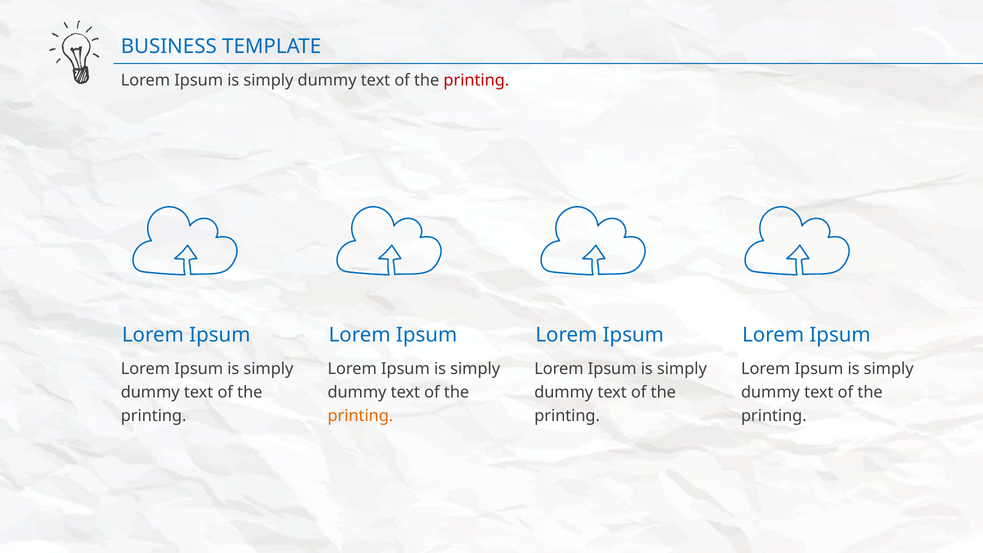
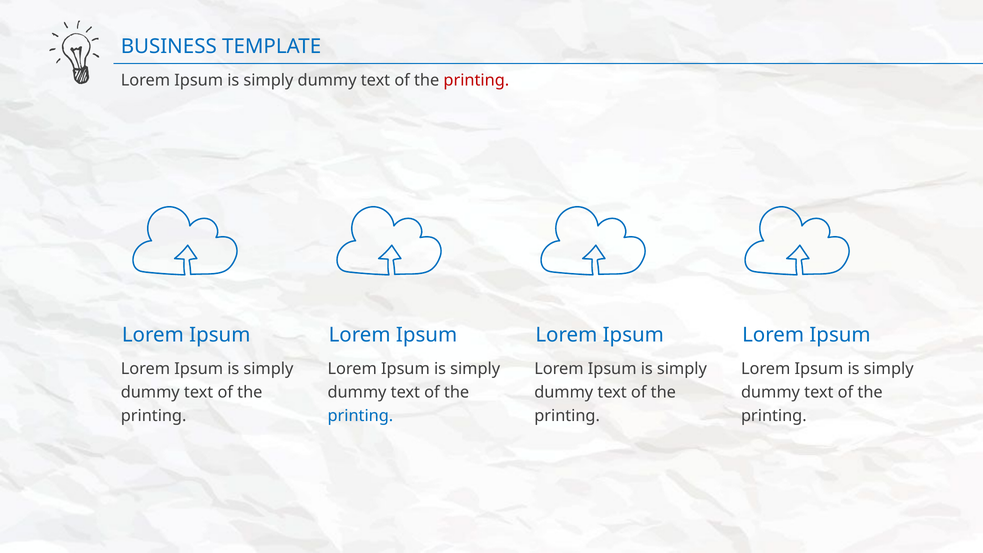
printing at (360, 416) colour: orange -> blue
